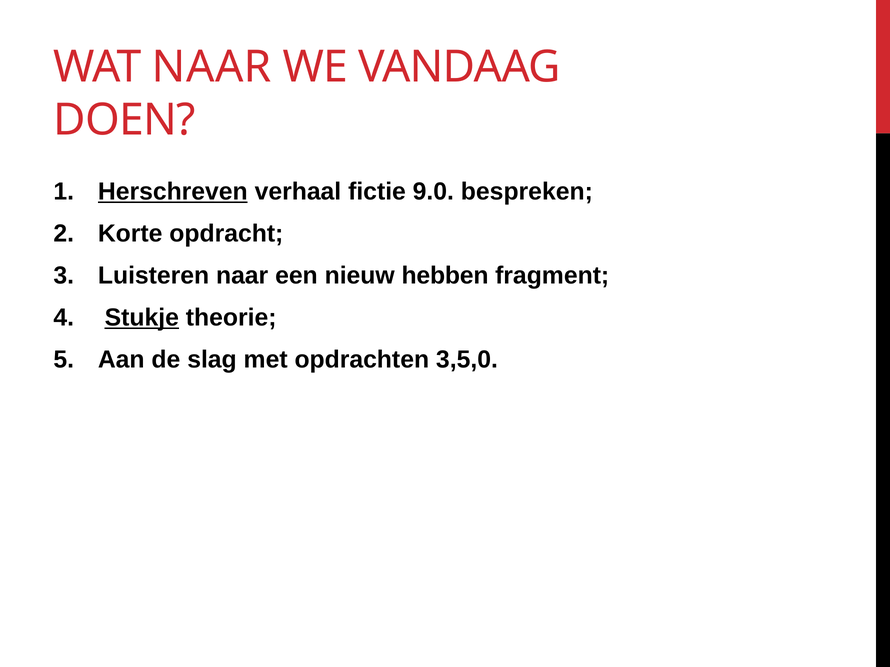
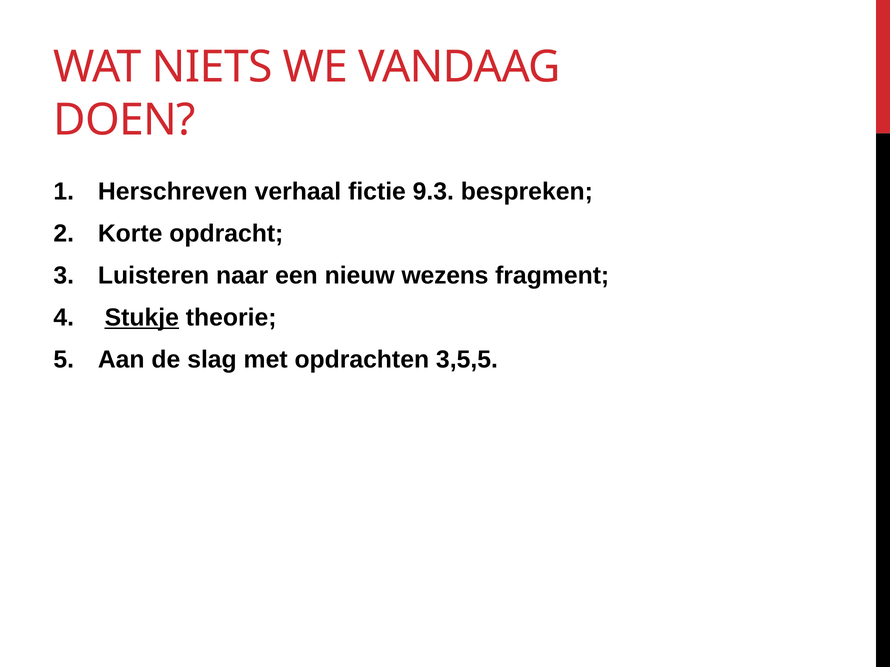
WAT NAAR: NAAR -> NIETS
Herschreven underline: present -> none
9.0: 9.0 -> 9.3
hebben: hebben -> wezens
3,5,0: 3,5,0 -> 3,5,5
